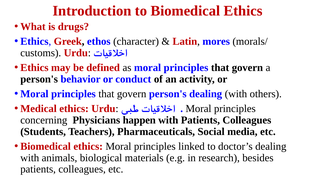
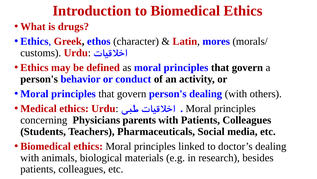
happen: happen -> parents
